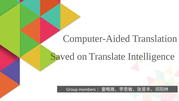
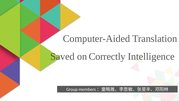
Translate: Translate -> Correctly
